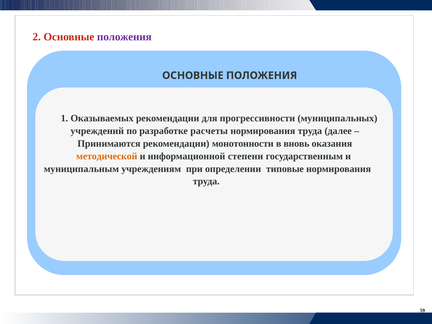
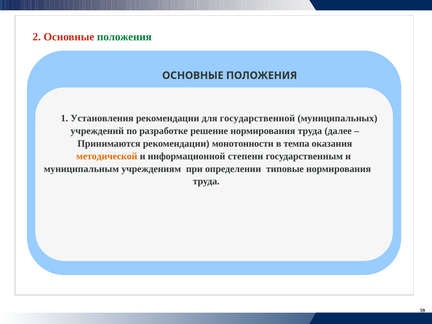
положения at (124, 37) colour: purple -> green
Оказываемых: Оказываемых -> Установления
прогрессивности: прогрессивности -> государственной
расчеты: расчеты -> решение
вновь: вновь -> темпа
